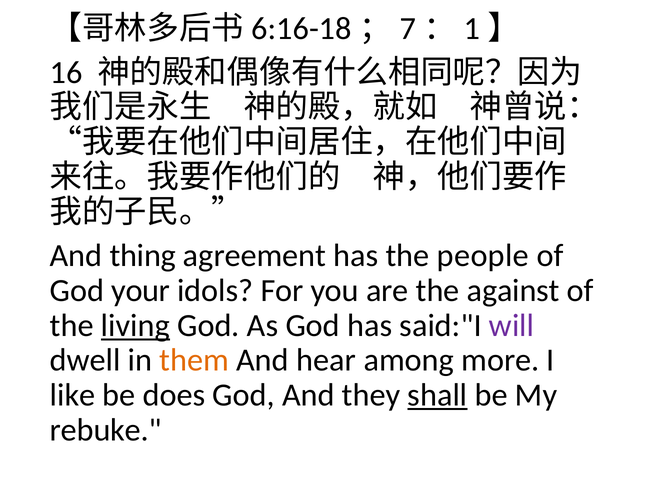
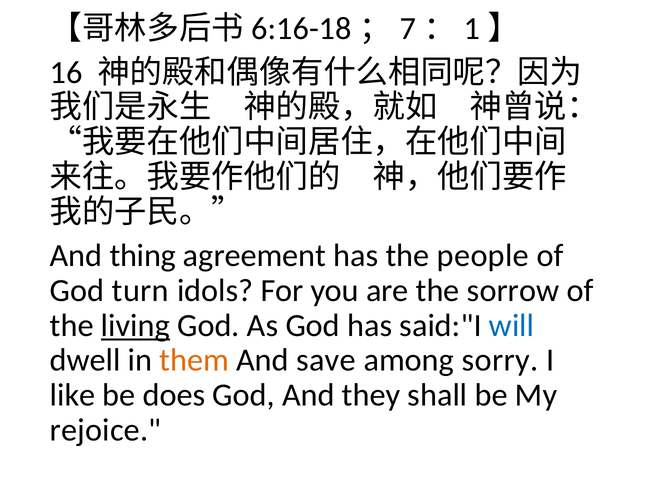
your: your -> turn
against: against -> sorrow
will colour: purple -> blue
hear: hear -> save
more: more -> sorry
shall underline: present -> none
rebuke: rebuke -> rejoice
